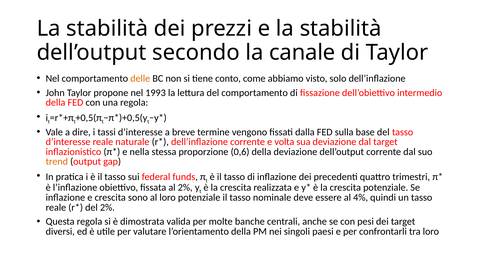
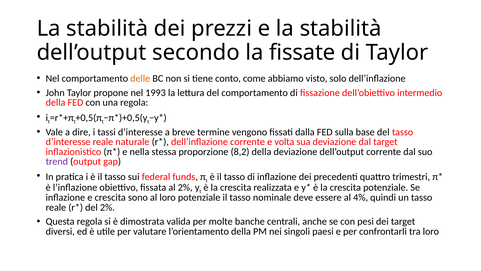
canale: canale -> fissate
0,6: 0,6 -> 8,2
trend colour: orange -> purple
